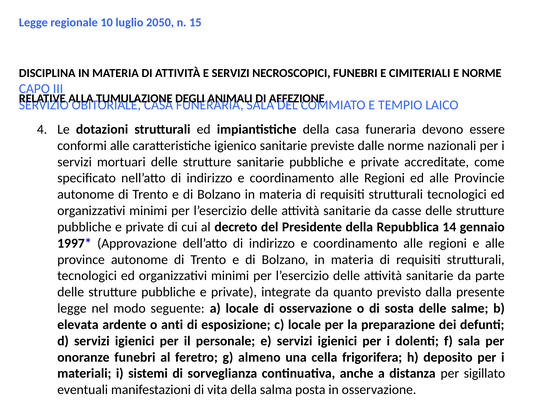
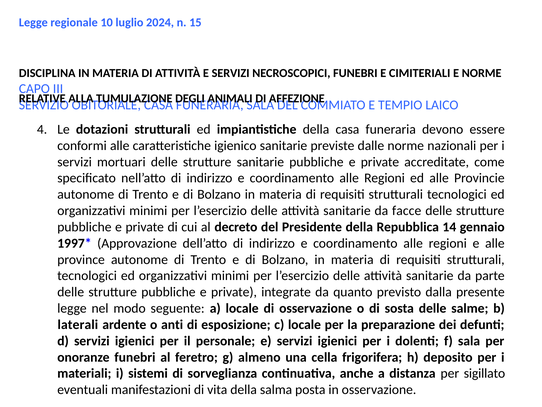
2050: 2050 -> 2024
casse: casse -> facce
elevata: elevata -> laterali
